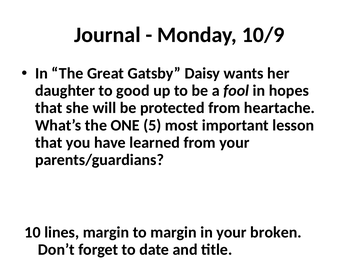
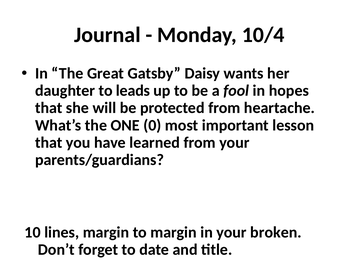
10/9: 10/9 -> 10/4
good: good -> leads
5: 5 -> 0
